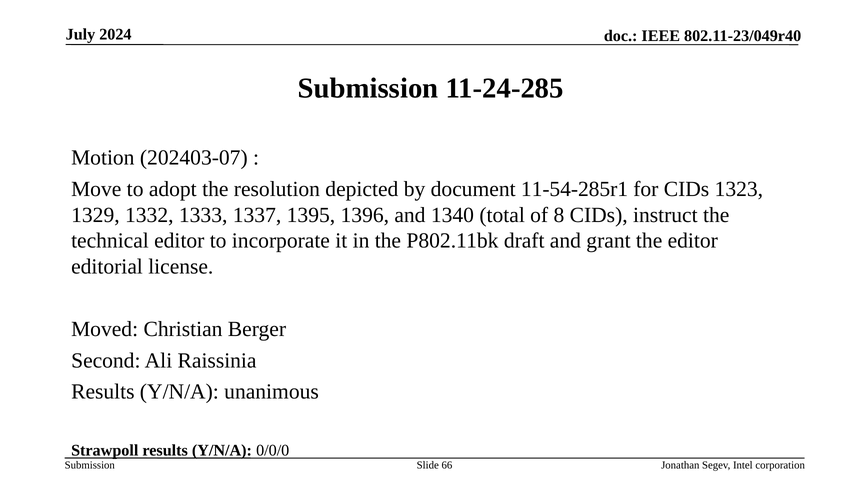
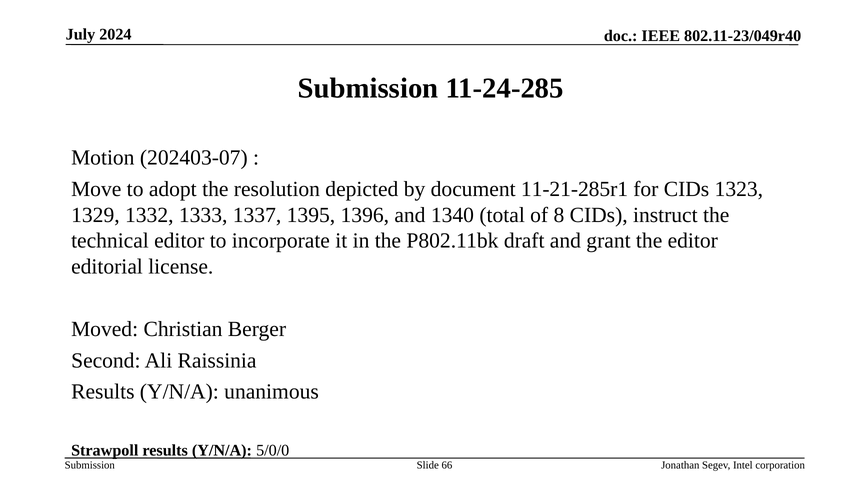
11-54-285r1: 11-54-285r1 -> 11-21-285r1
0/0/0: 0/0/0 -> 5/0/0
